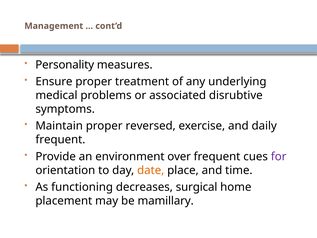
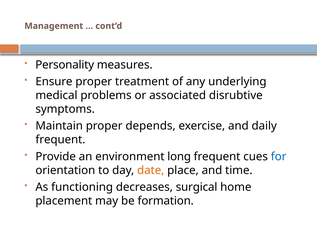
reversed: reversed -> depends
over: over -> long
for colour: purple -> blue
mamillary: mamillary -> formation
